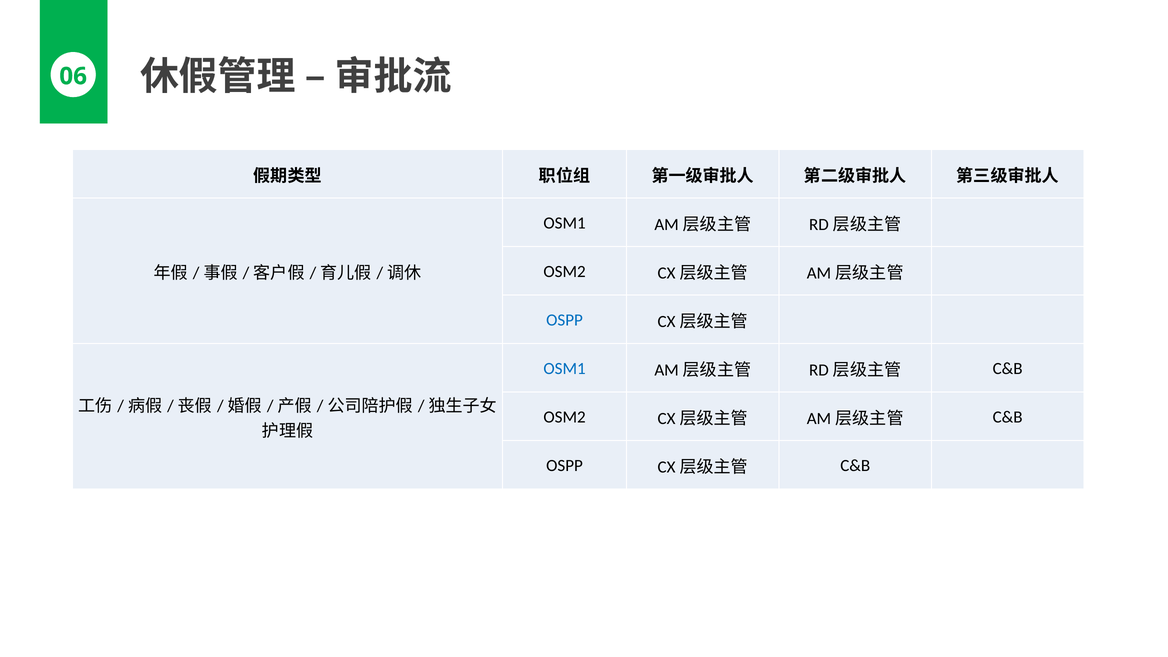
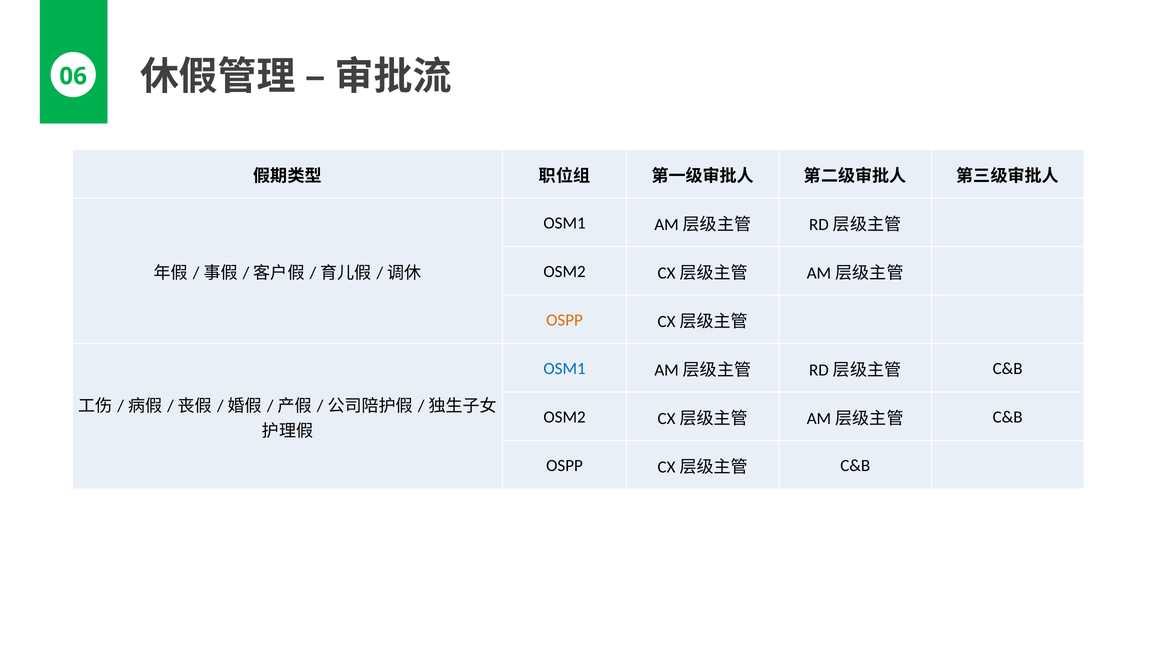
OSPP at (565, 320) colour: blue -> orange
